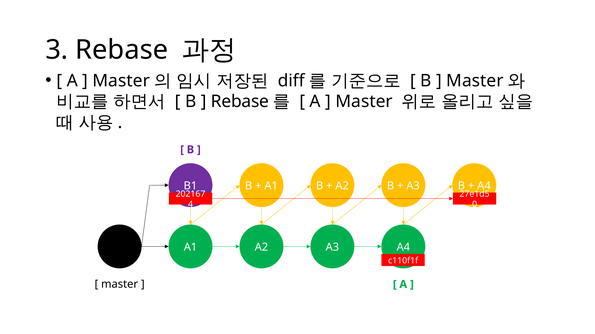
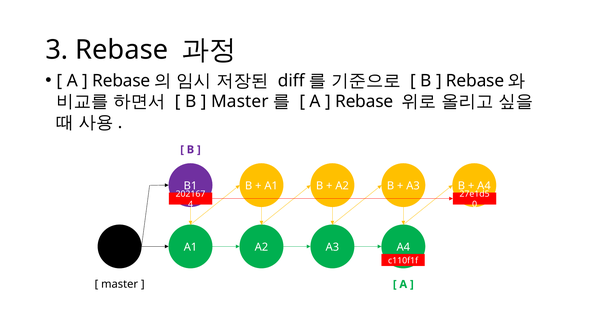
Master at (121, 81): Master -> Rebase
Master at (475, 81): Master -> Rebase
Rebase at (240, 102): Rebase -> Master
Master at (364, 102): Master -> Rebase
